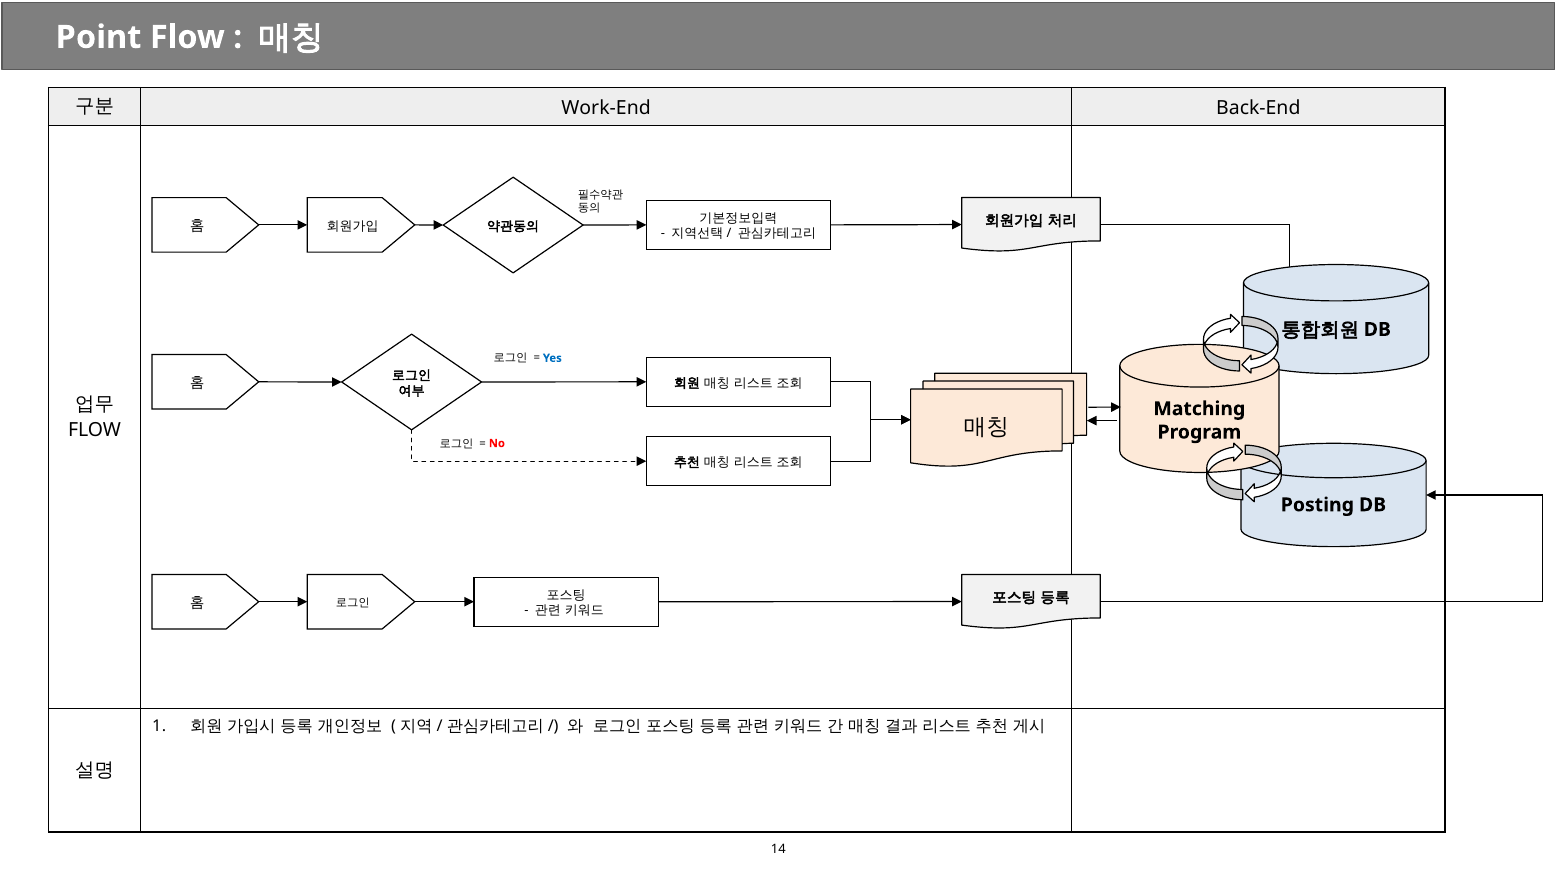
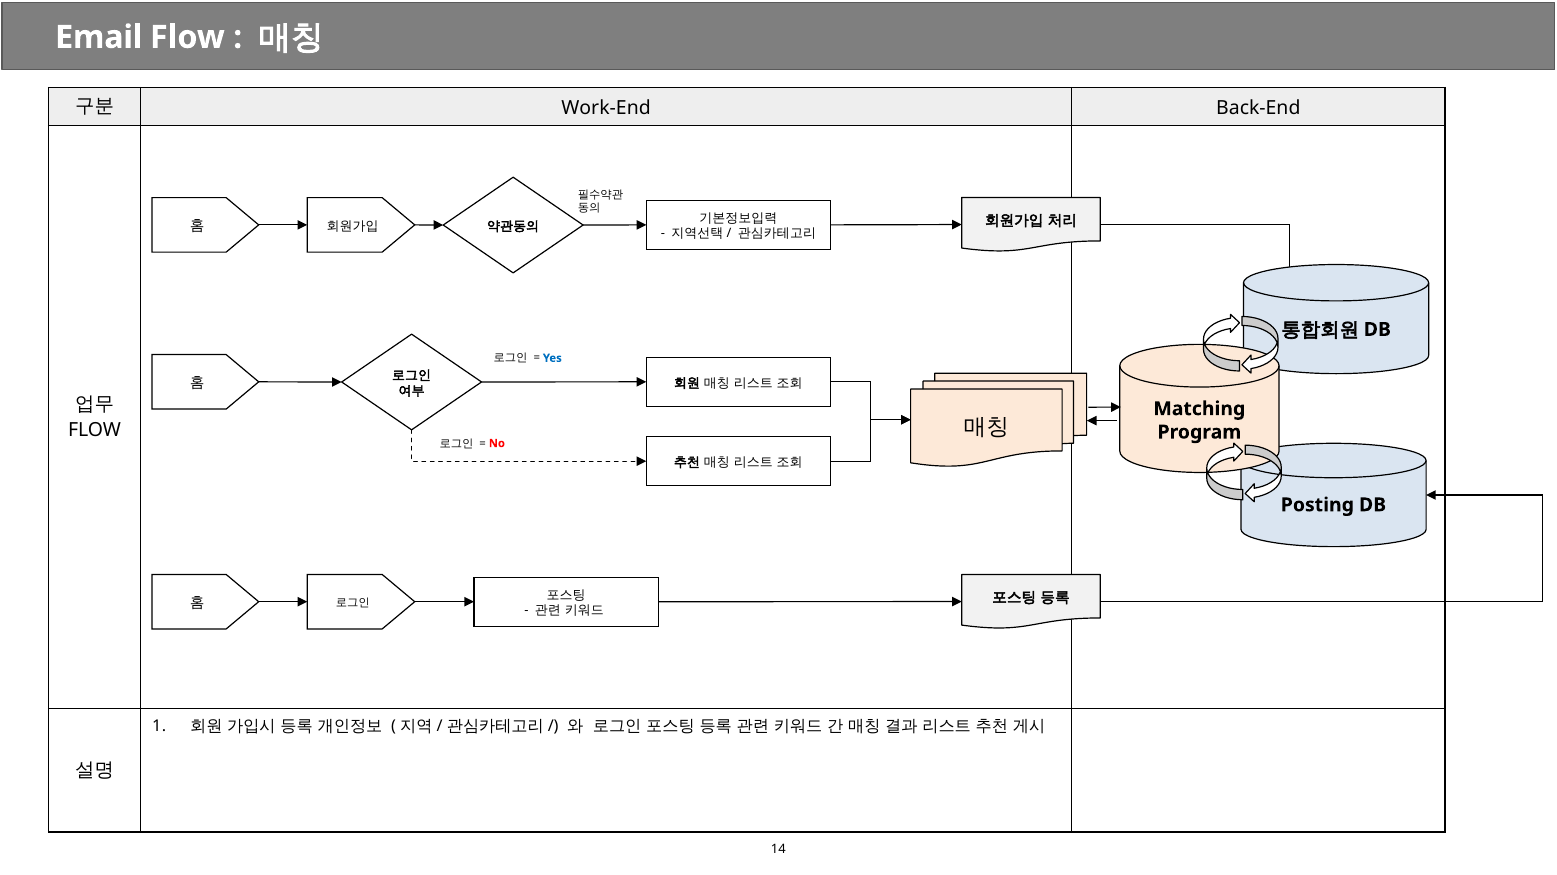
Point: Point -> Email
